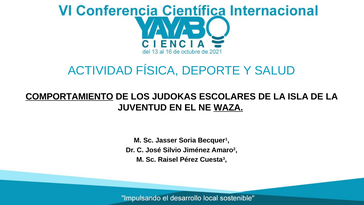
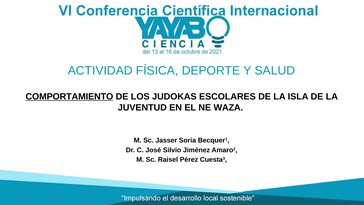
WAZA underline: present -> none
